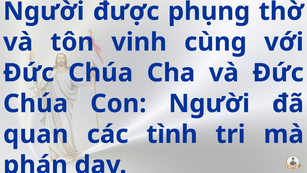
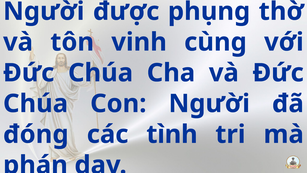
quan: quan -> đóng
